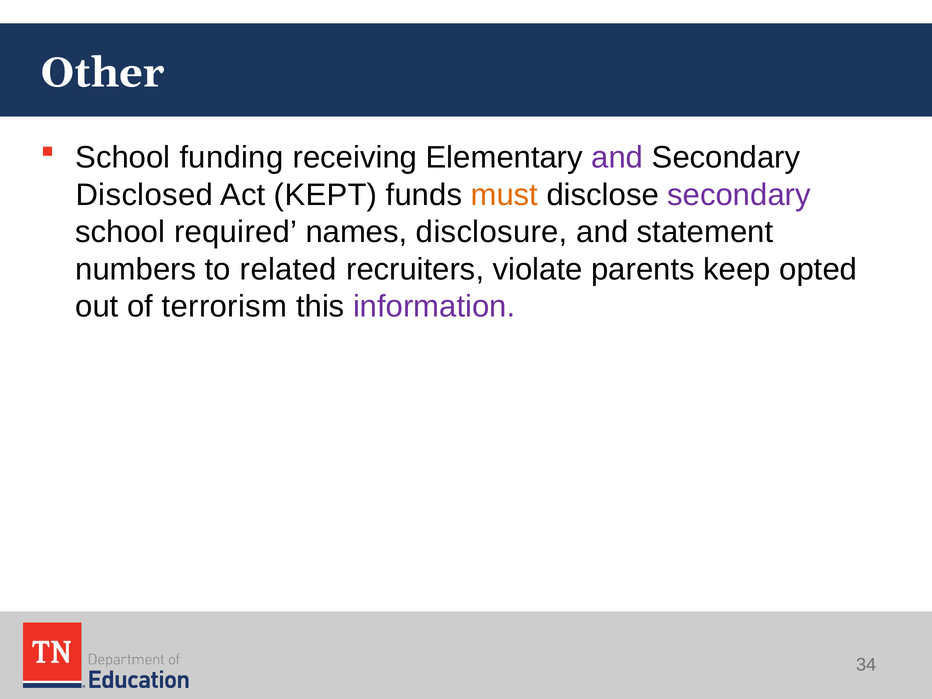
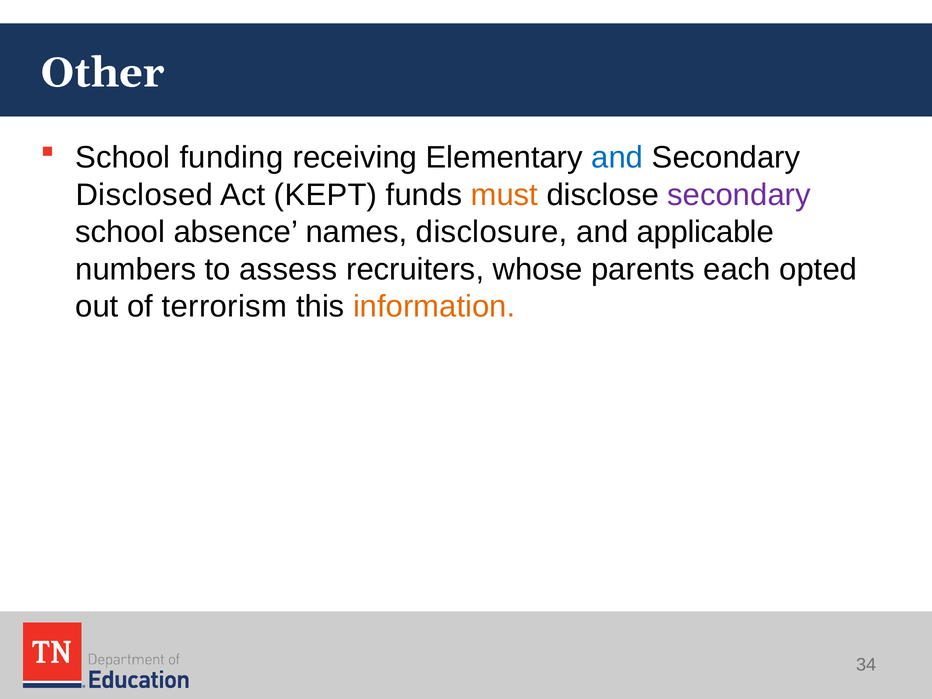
and at (617, 158) colour: purple -> blue
required: required -> absence
statement: statement -> applicable
related: related -> assess
violate: violate -> whose
keep: keep -> each
information colour: purple -> orange
